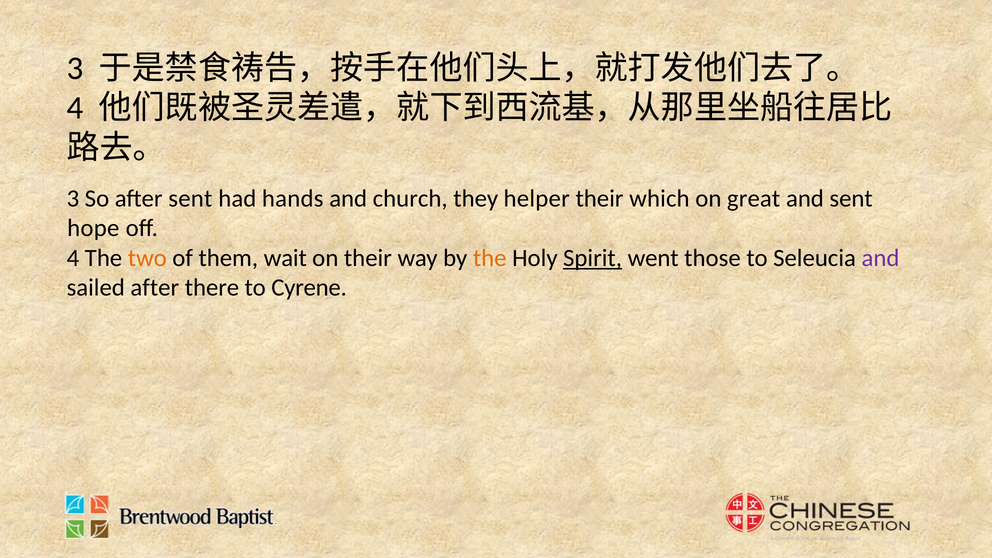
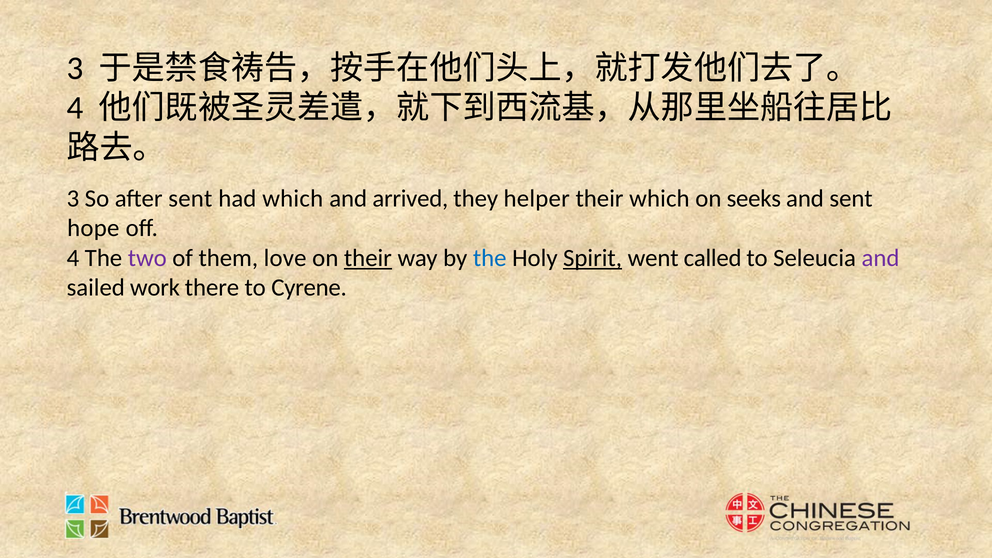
had hands: hands -> which
church: church -> arrived
great: great -> seeks
two colour: orange -> purple
wait: wait -> love
their at (368, 258) underline: none -> present
the at (490, 258) colour: orange -> blue
those: those -> called
sailed after: after -> work
